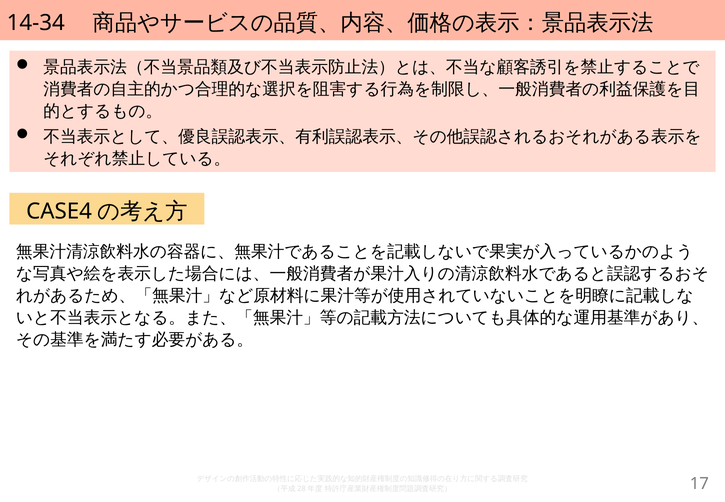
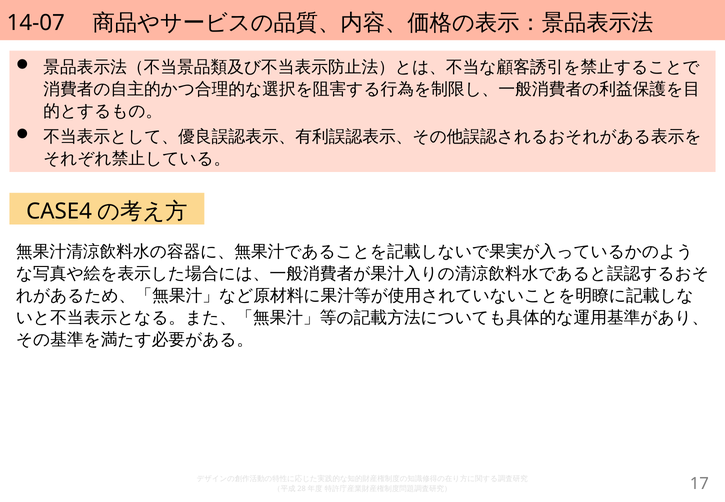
14-34: 14-34 -> 14-07
